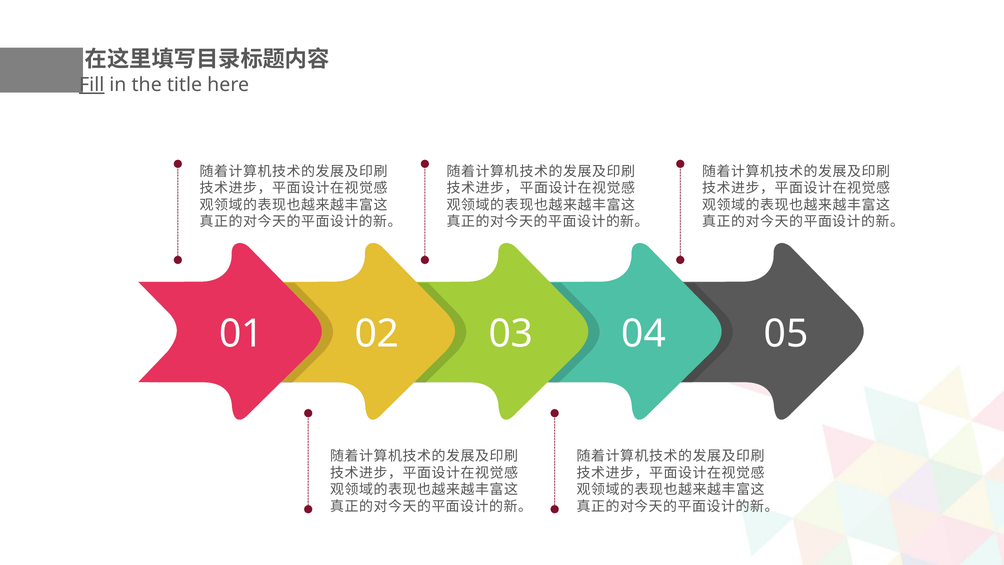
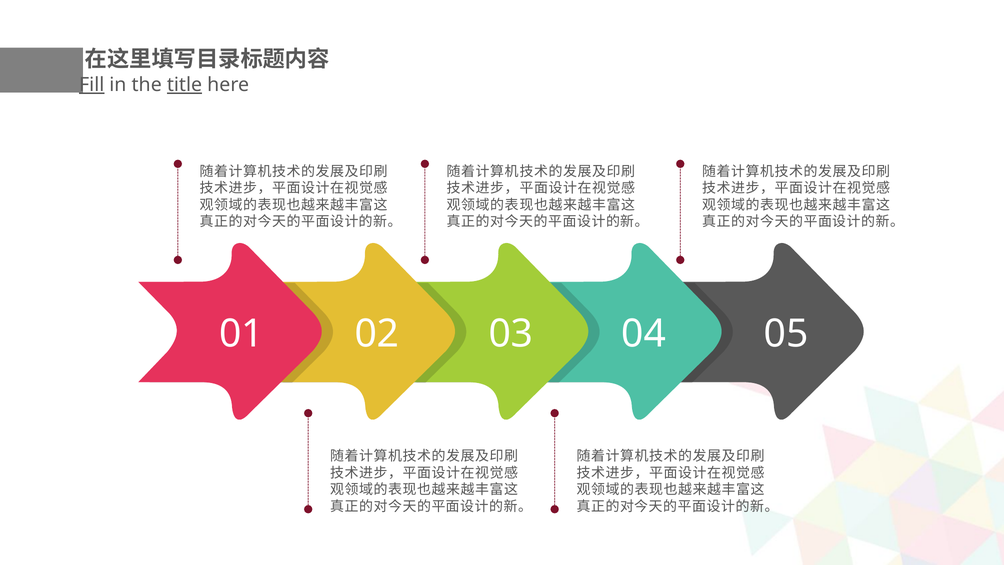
title underline: none -> present
